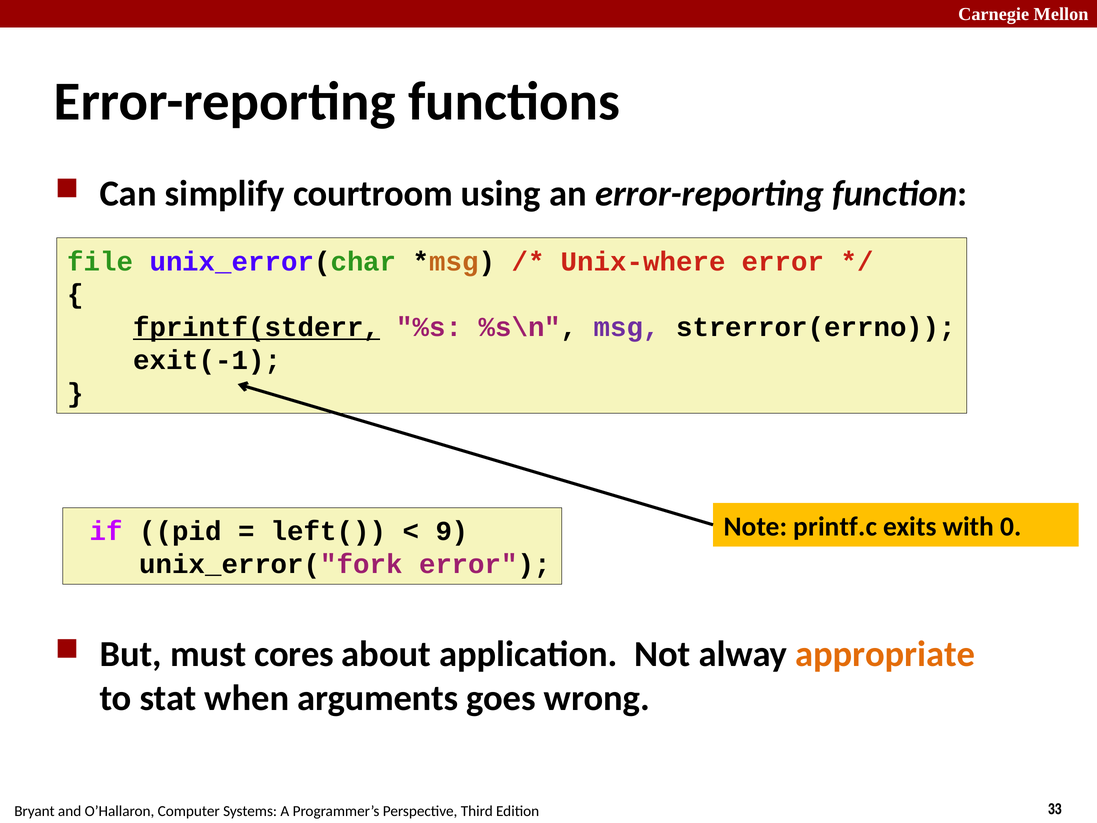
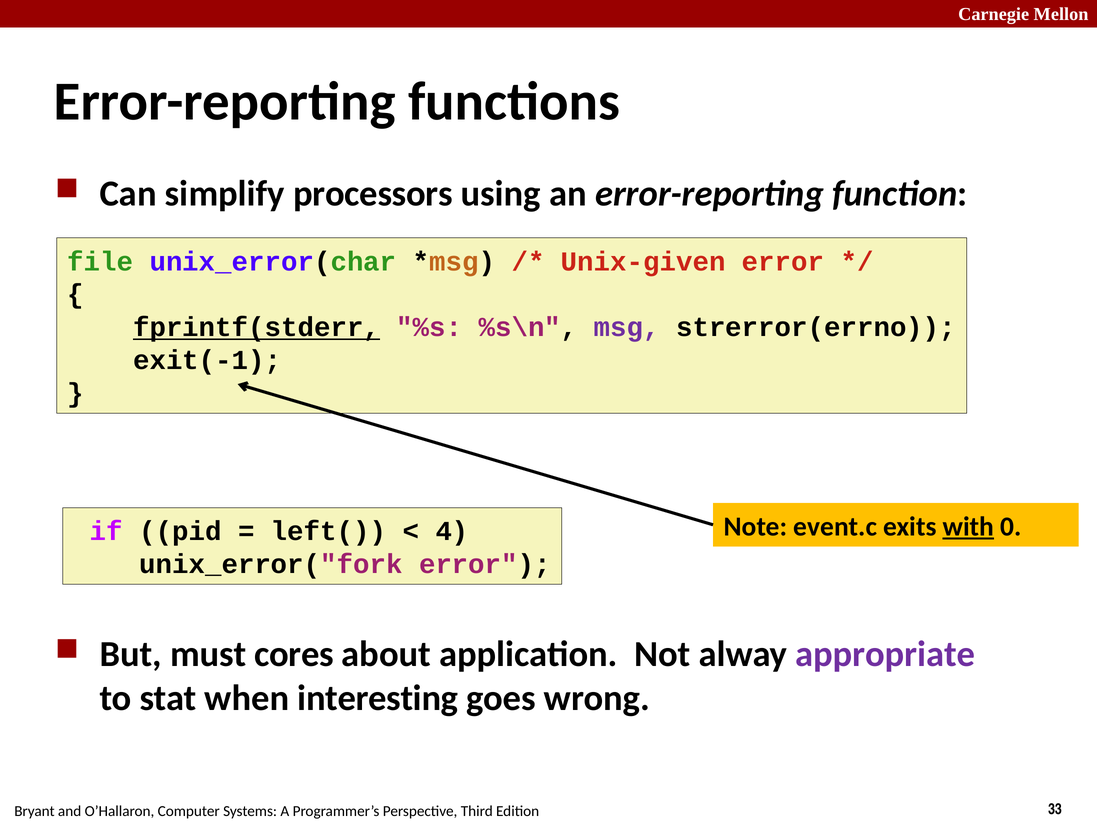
courtroom: courtroom -> processors
Unix-where: Unix-where -> Unix-given
printf.c: printf.c -> event.c
with underline: none -> present
9: 9 -> 4
appropriate colour: orange -> purple
arguments: arguments -> interesting
